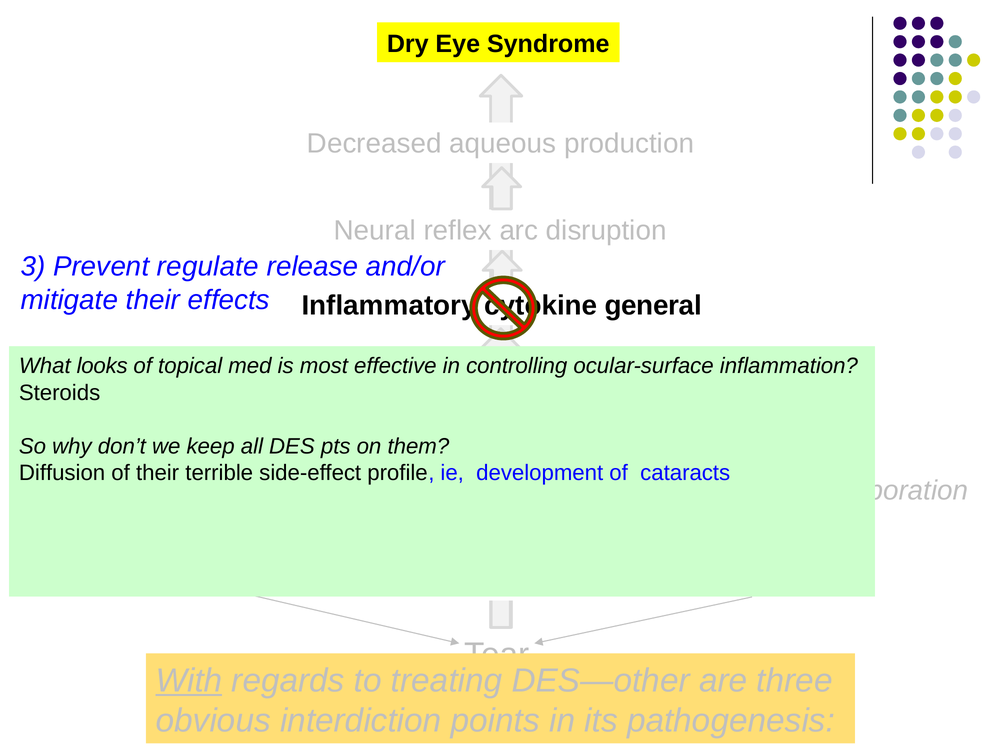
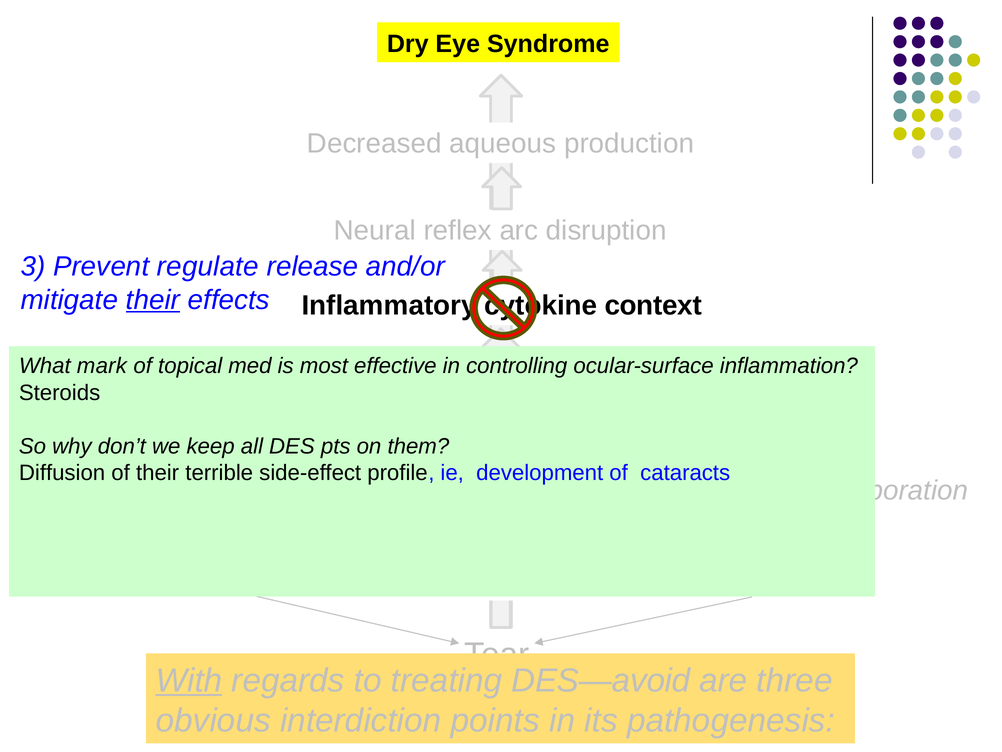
their at (153, 300) underline: none -> present
general: general -> context
looks: looks -> mark
DES—other: DES—other -> DES—avoid
